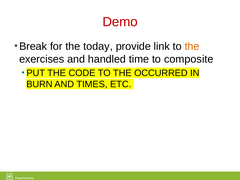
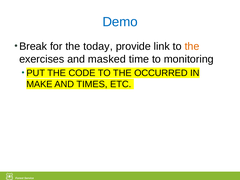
Demo colour: red -> blue
handled: handled -> masked
composite: composite -> monitoring
BURN: BURN -> MAKE
